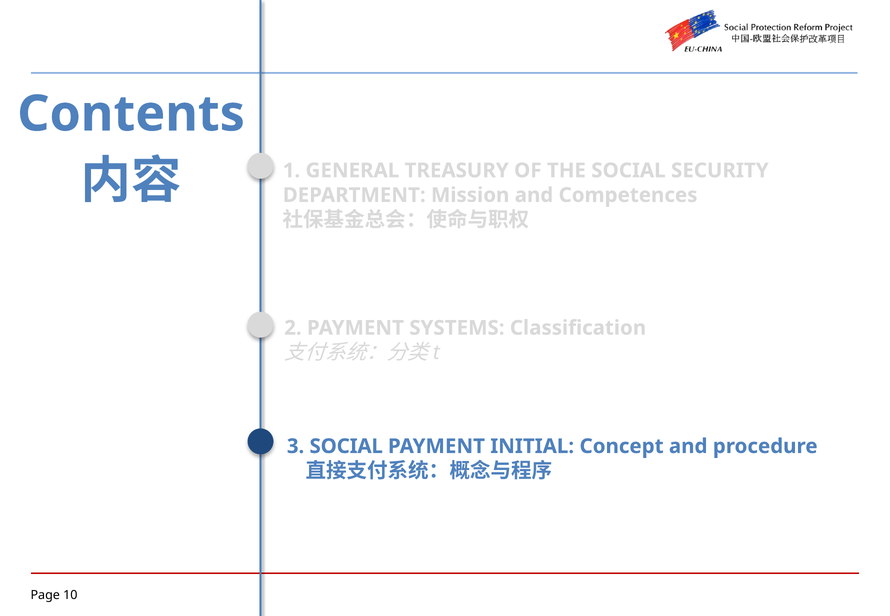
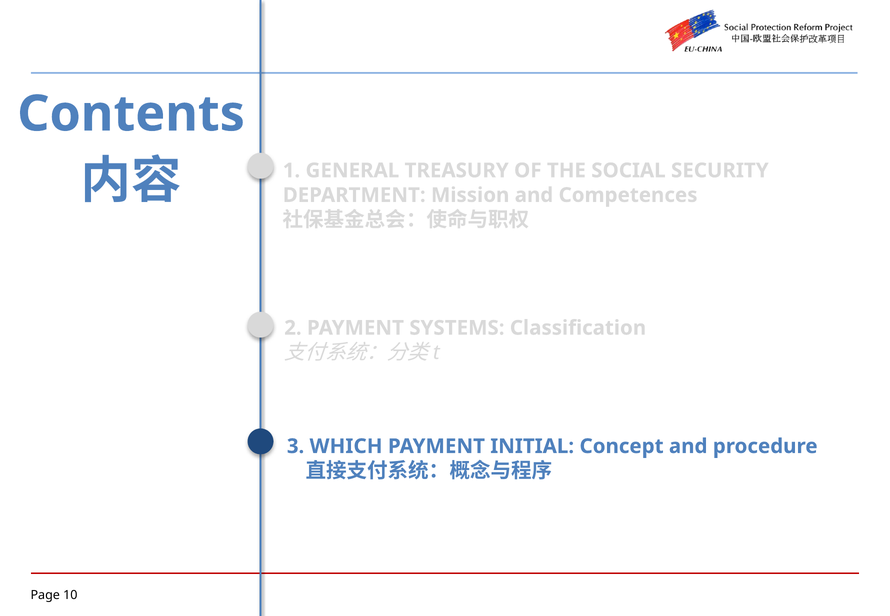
3 SOCIAL: SOCIAL -> WHICH
